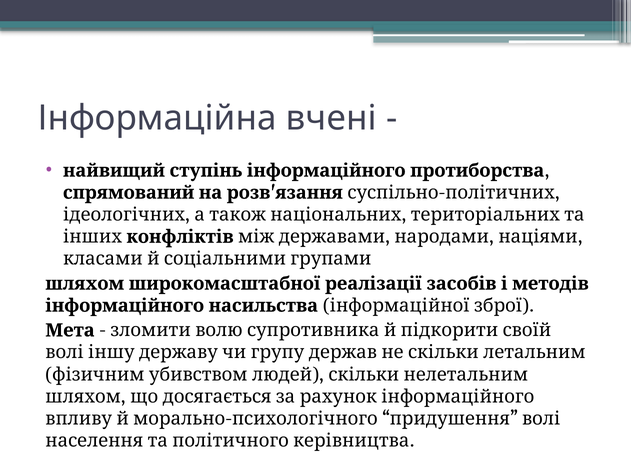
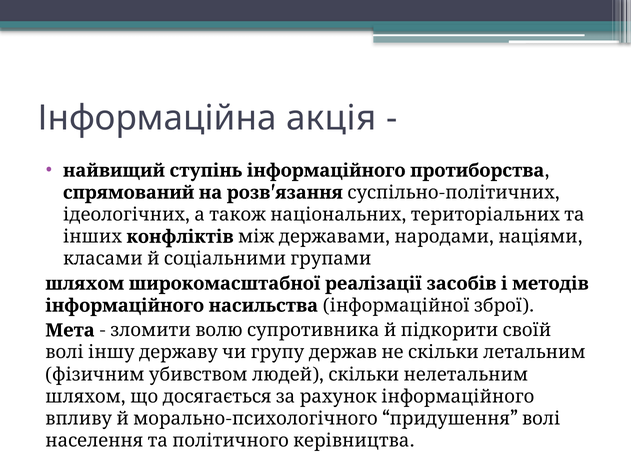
вчені: вчені -> акція
